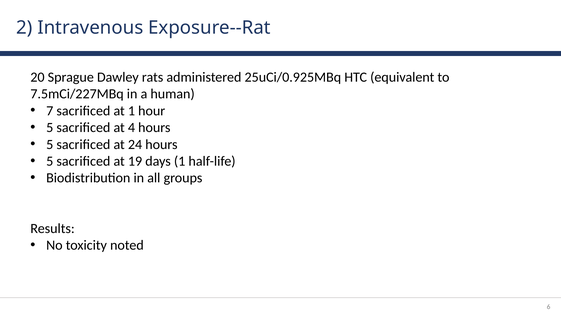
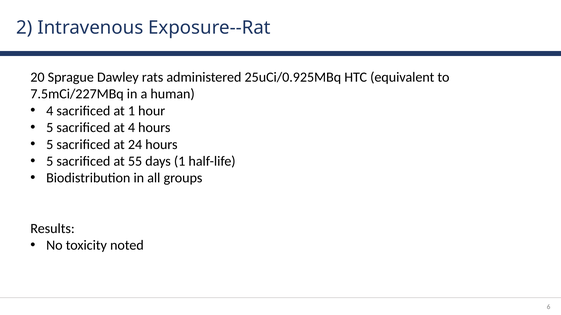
7 at (50, 111): 7 -> 4
19: 19 -> 55
